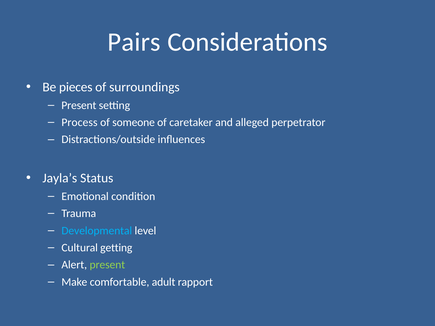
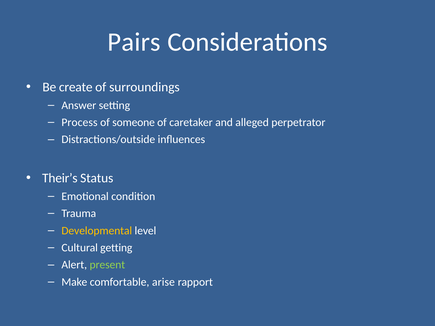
pieces: pieces -> create
Present at (79, 105): Present -> Answer
Jayla’s: Jayla’s -> Their’s
Developmental colour: light blue -> yellow
adult: adult -> arise
